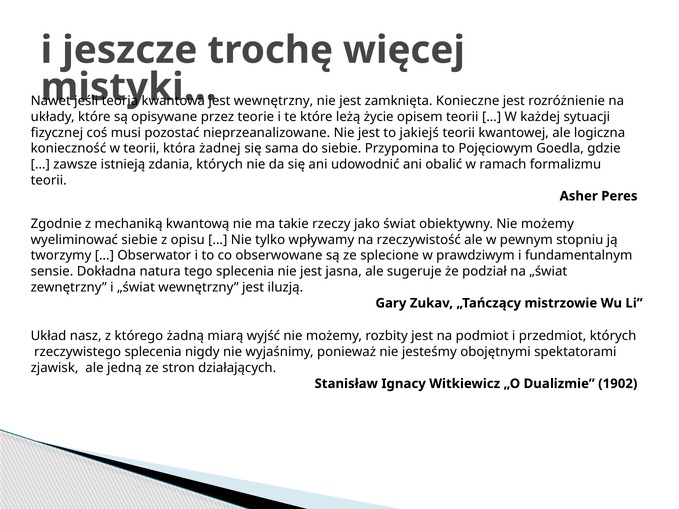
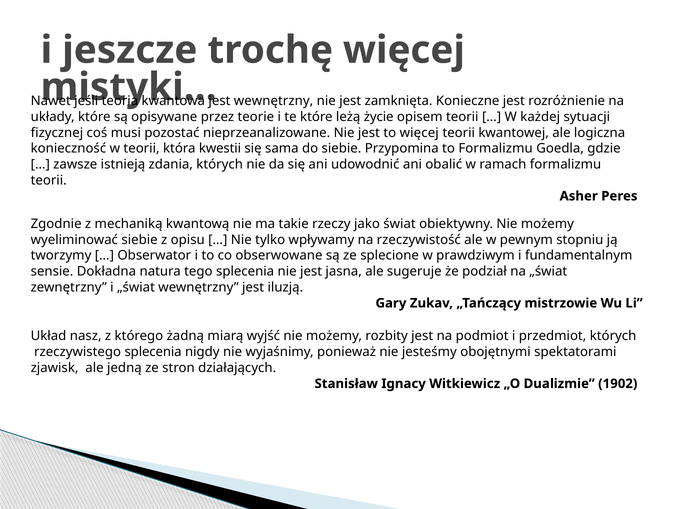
to jakiejś: jakiejś -> więcej
żadnej: żadnej -> kwestii
to Pojęciowym: Pojęciowym -> Formalizmu
